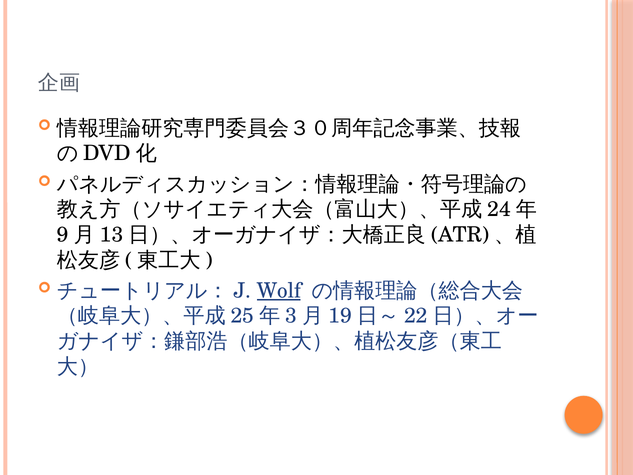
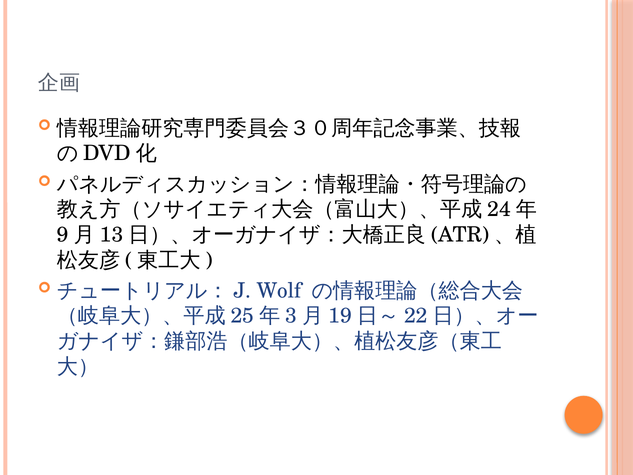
Wolf underline: present -> none
